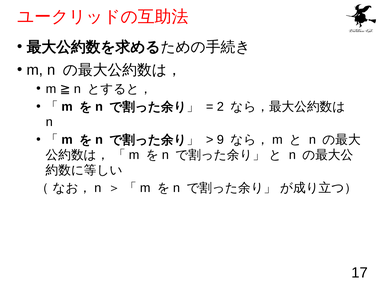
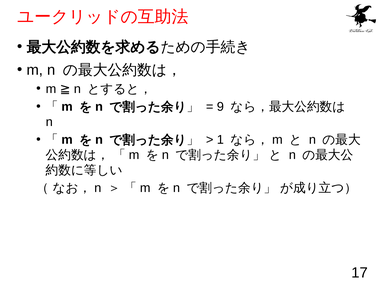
2: 2 -> 9
9: 9 -> 1
